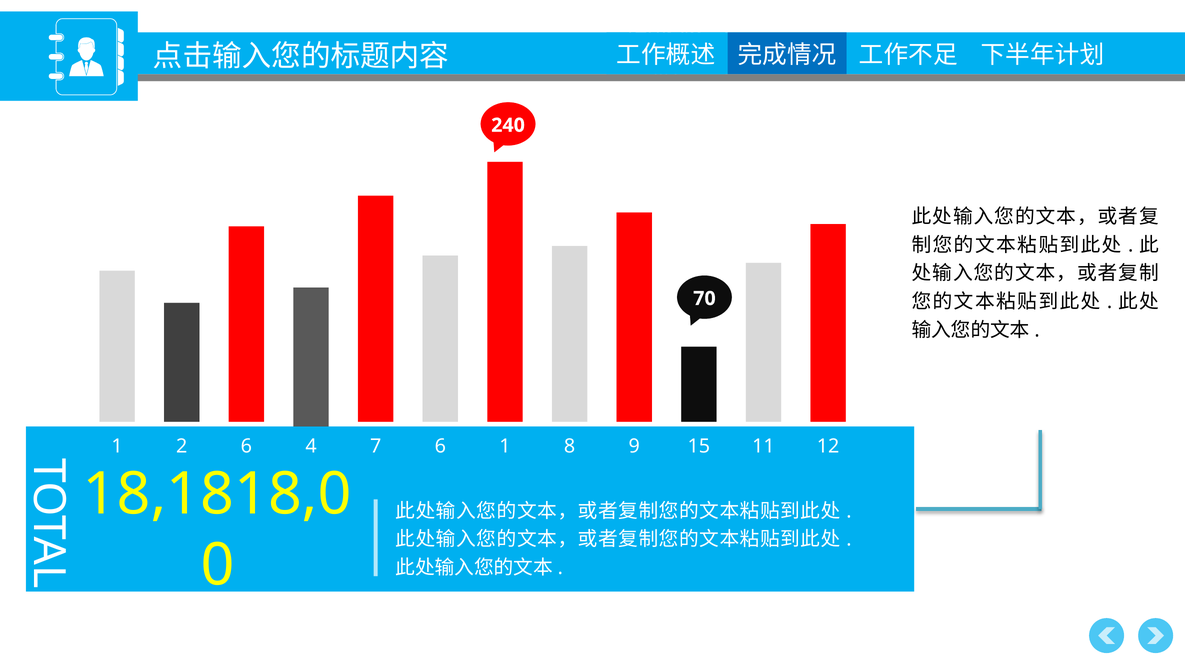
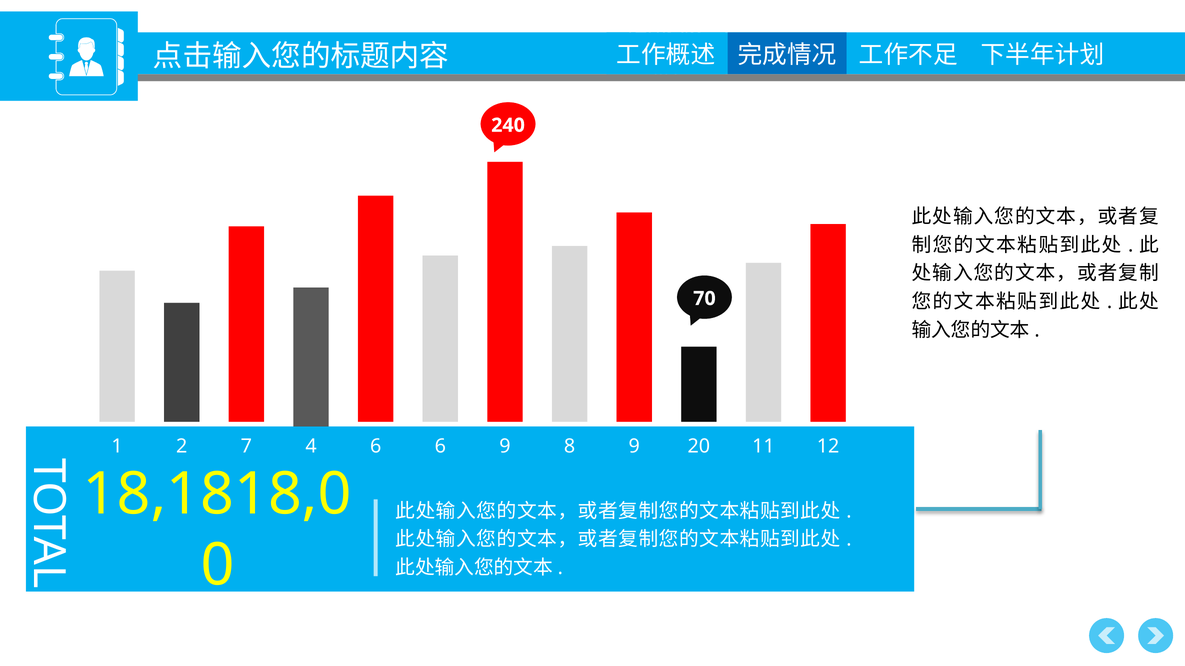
2 6: 6 -> 7
4 7: 7 -> 6
6 1: 1 -> 9
15: 15 -> 20
